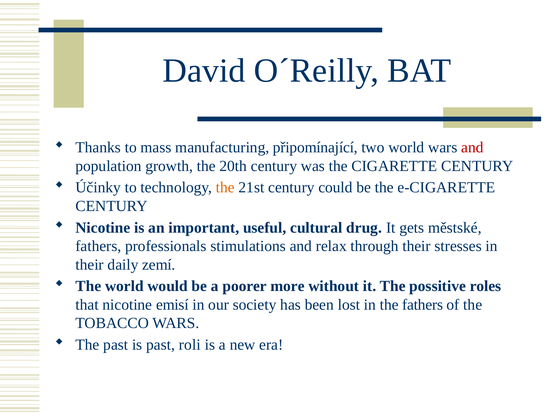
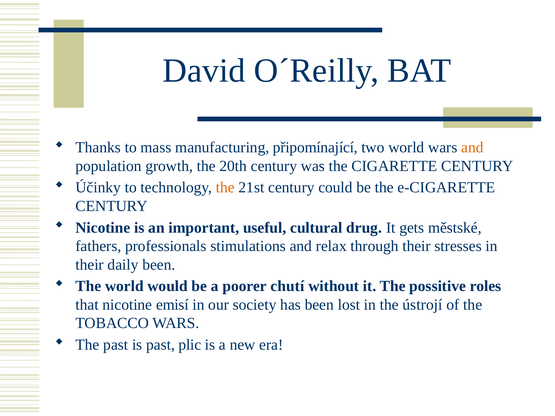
and at (472, 148) colour: red -> orange
daily zemí: zemí -> been
more: more -> chutí
the fathers: fathers -> ústrojí
roli: roli -> plic
